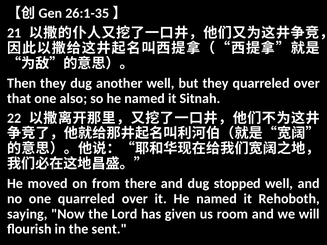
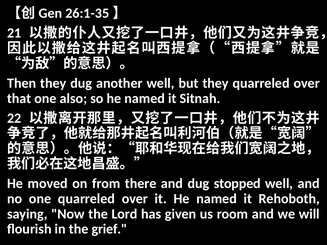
sent: sent -> grief
